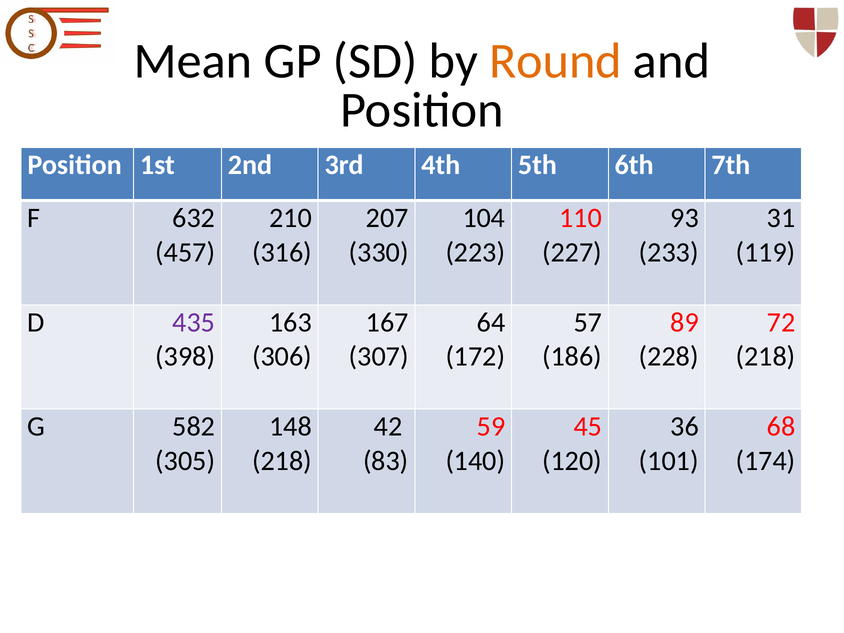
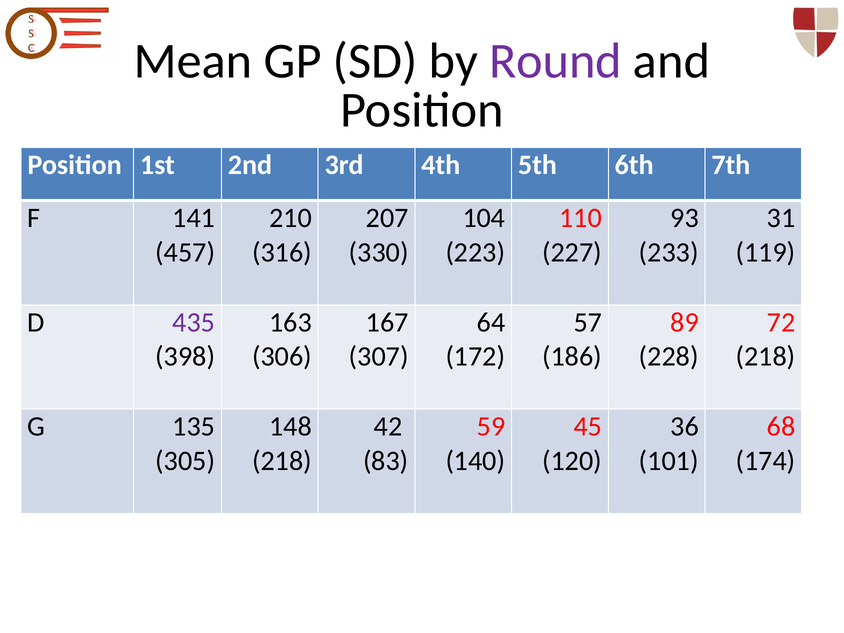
Round colour: orange -> purple
632: 632 -> 141
582: 582 -> 135
